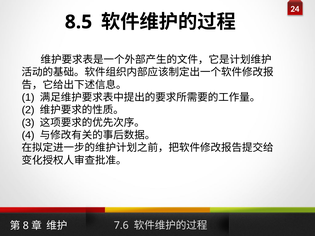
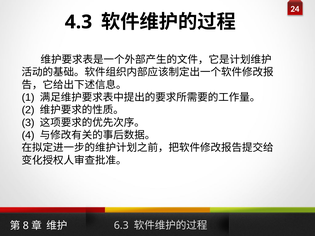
8.5: 8.5 -> 4.3
7.6: 7.6 -> 6.3
